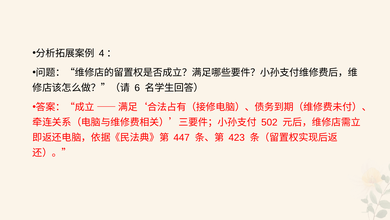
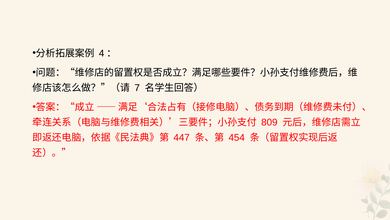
6: 6 -> 7
502: 502 -> 809
423: 423 -> 454
